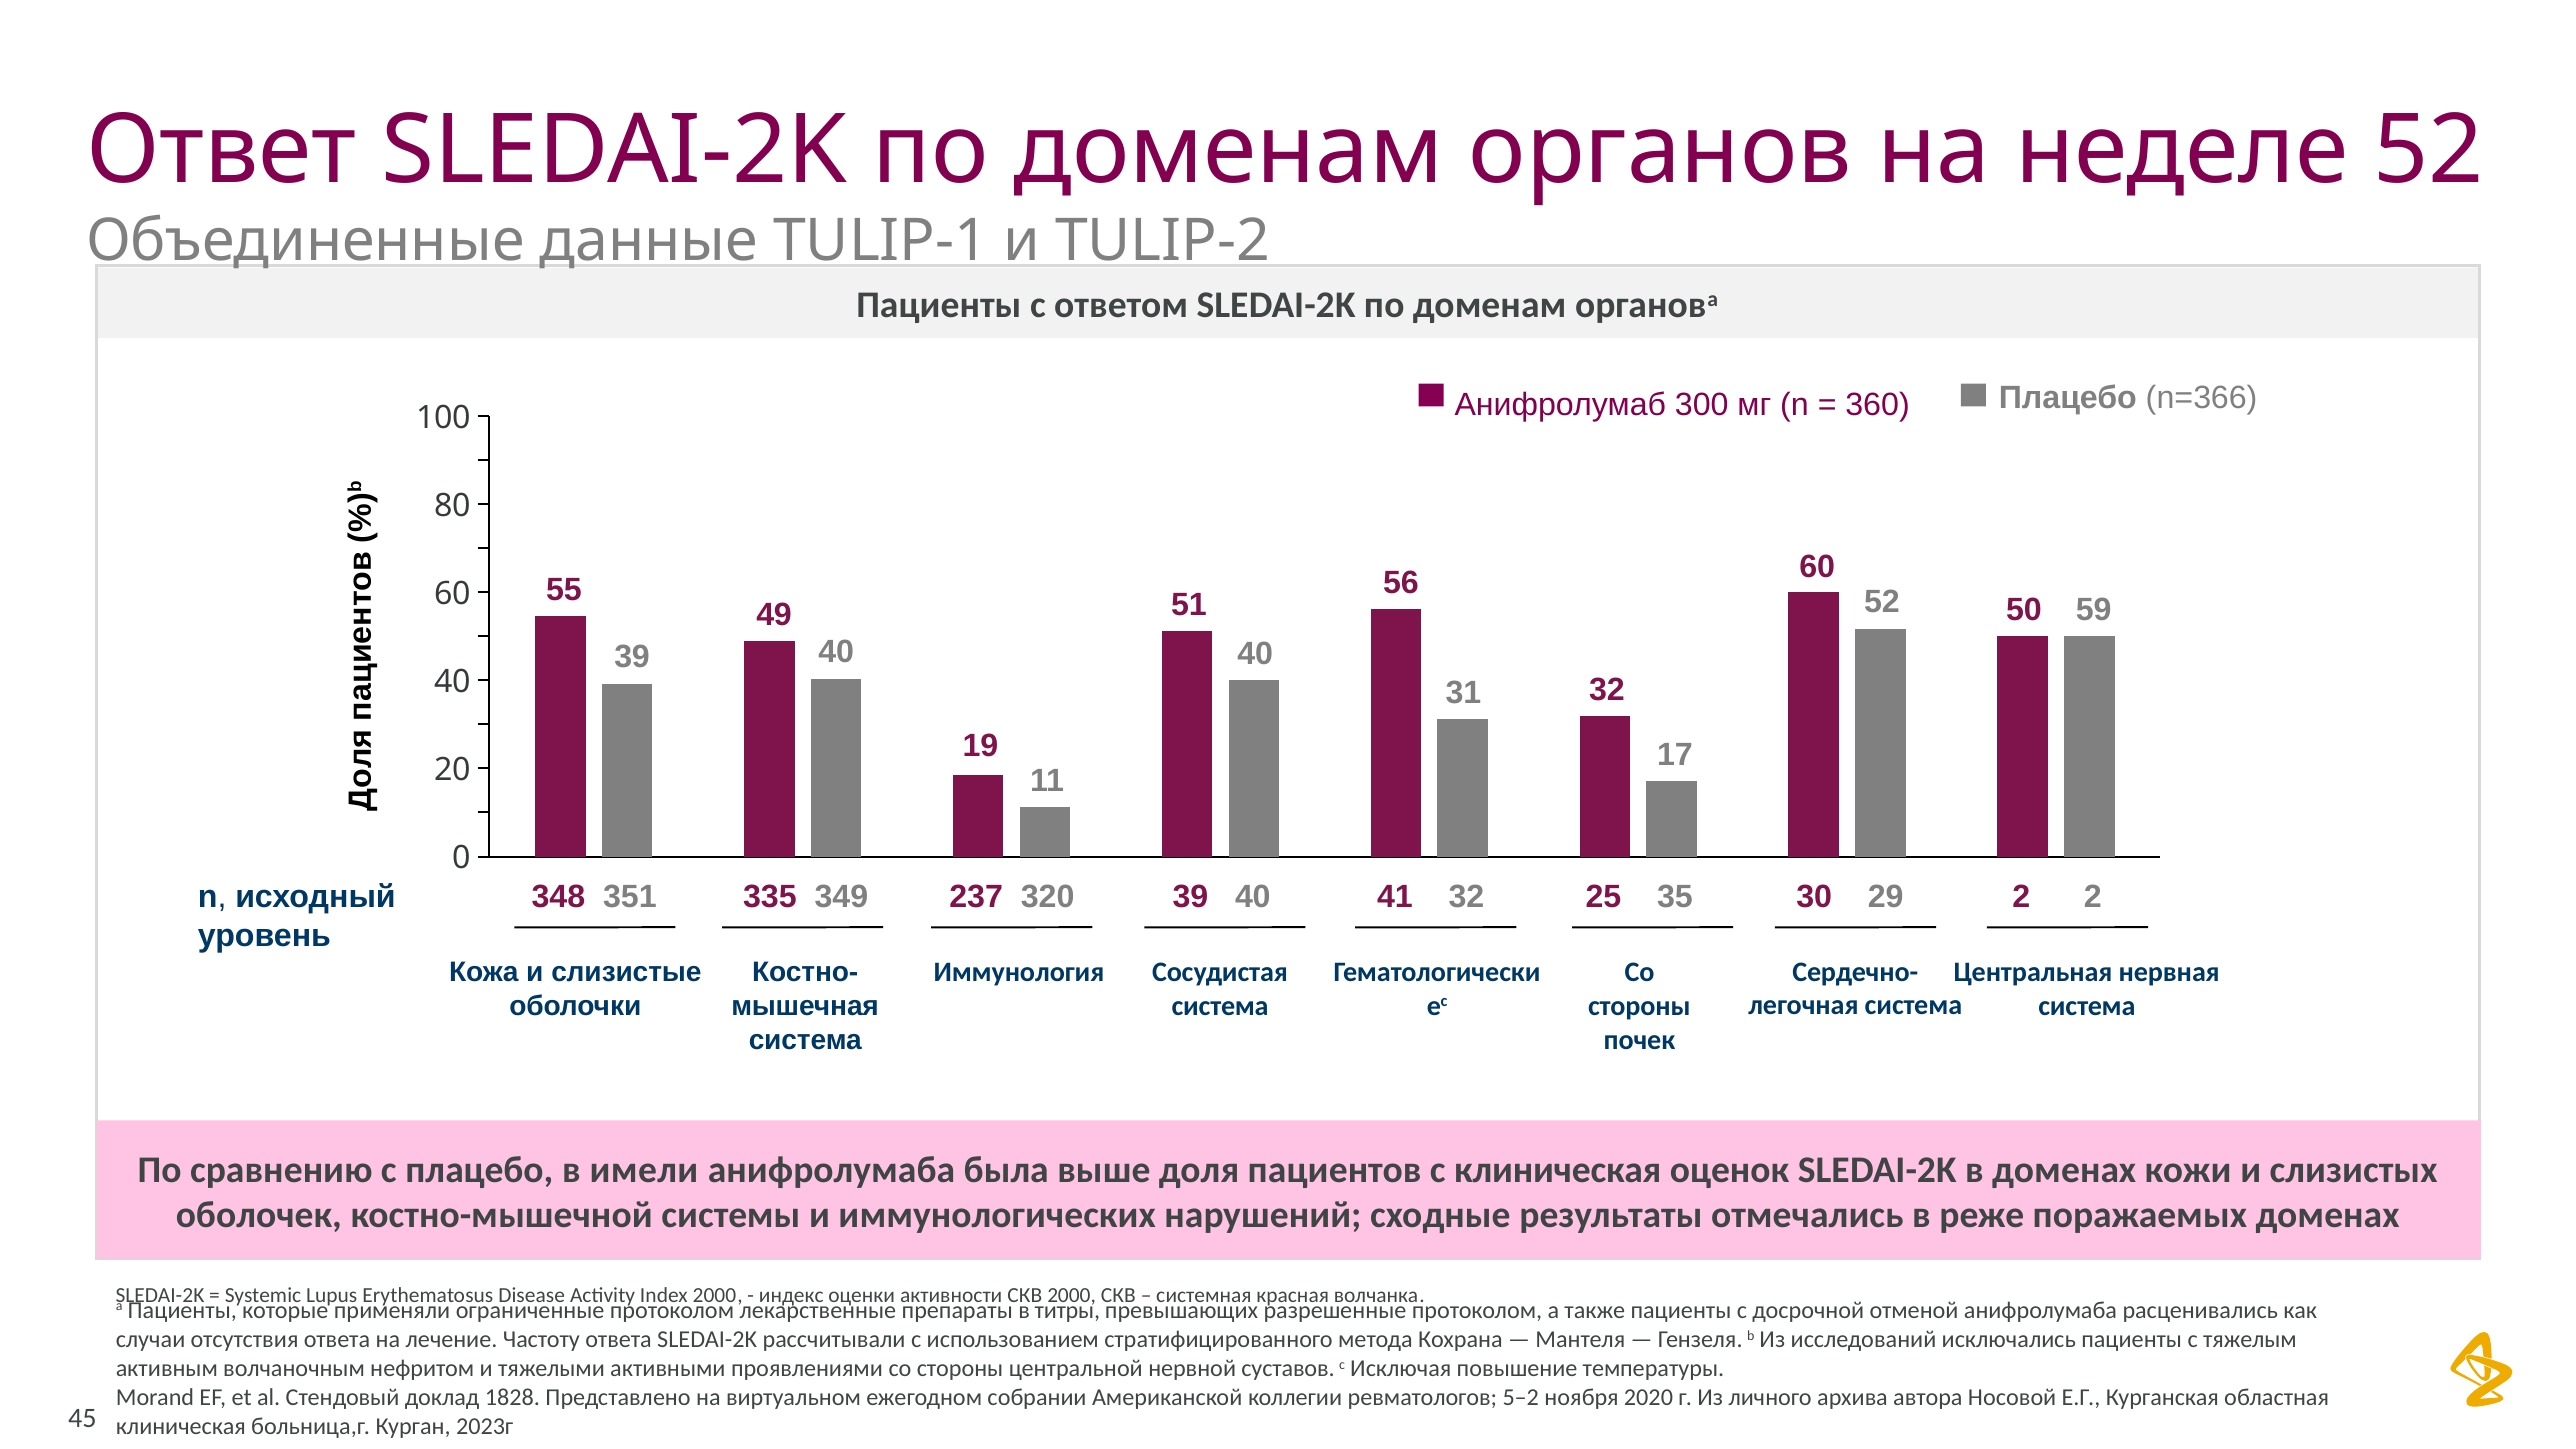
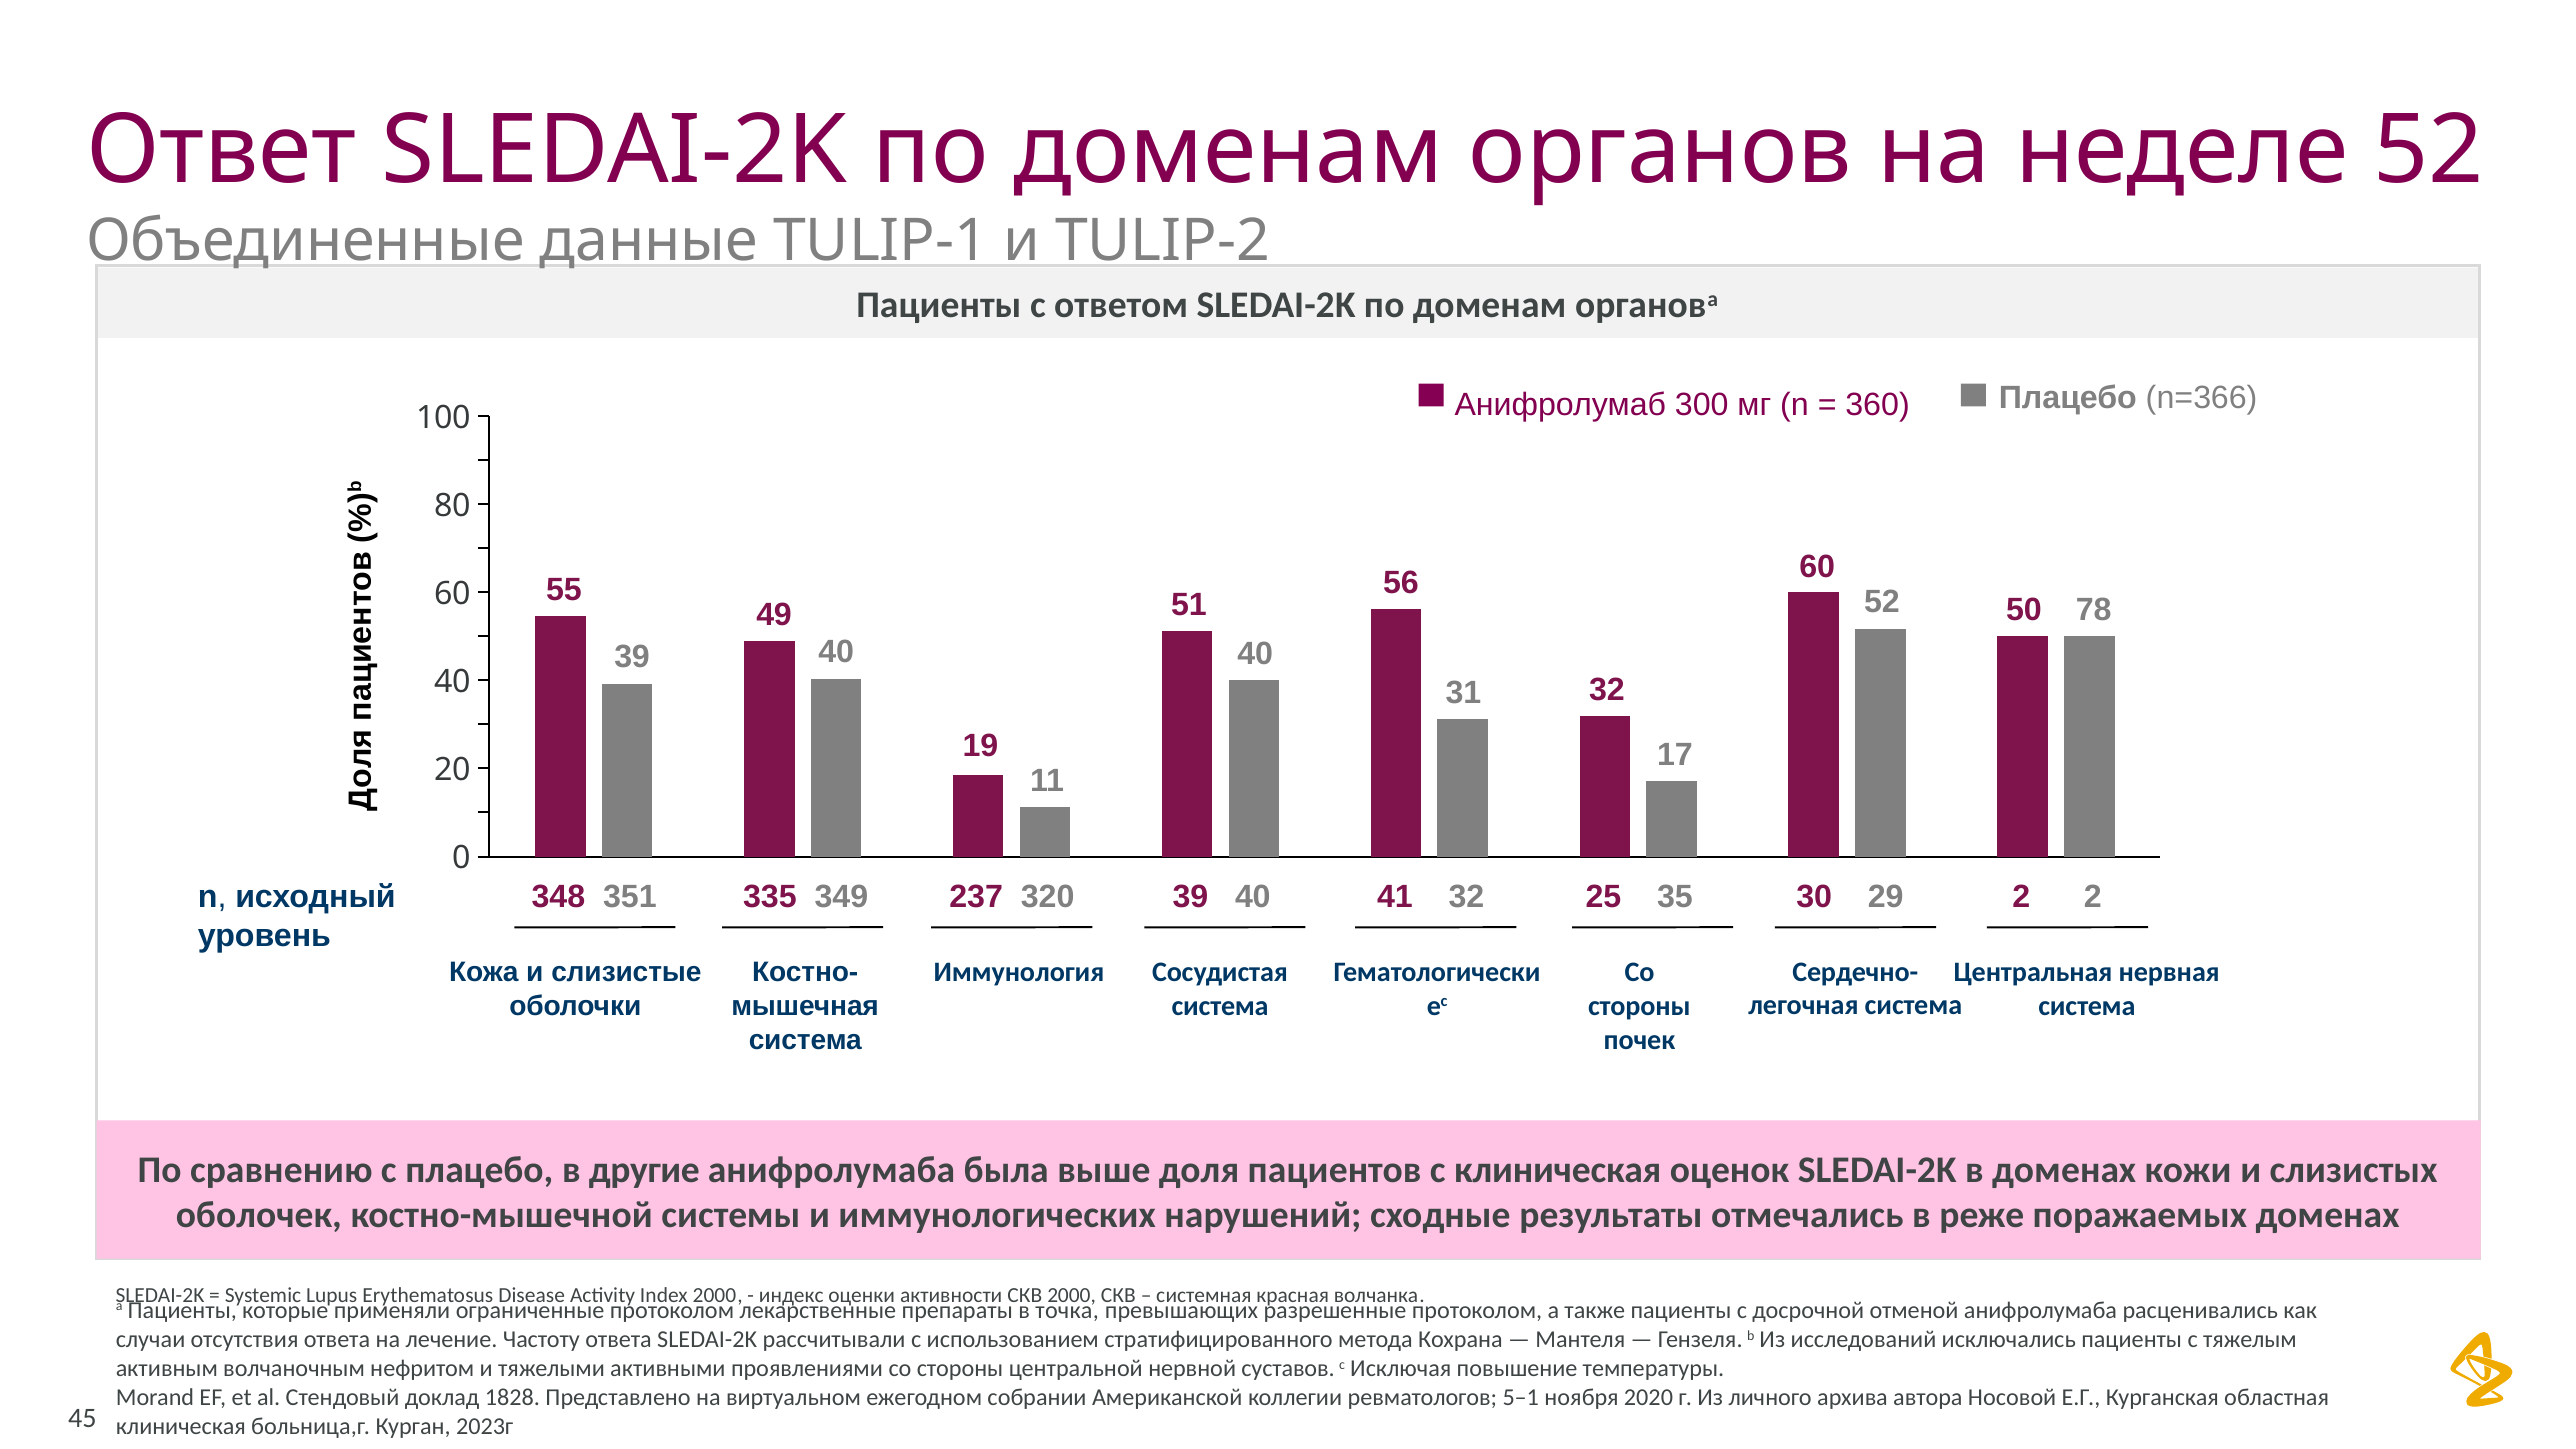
59: 59 -> 78
имели: имели -> другие
титры: титры -> точка
5–2: 5–2 -> 5–1
